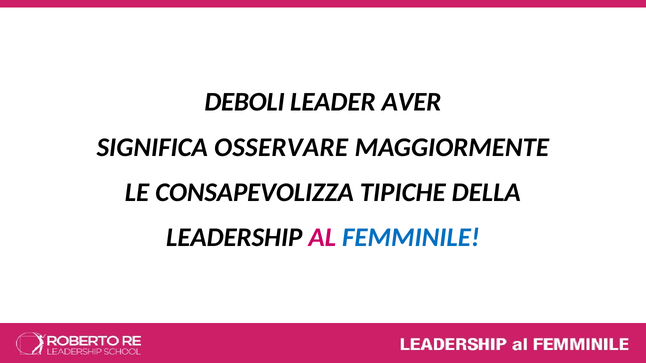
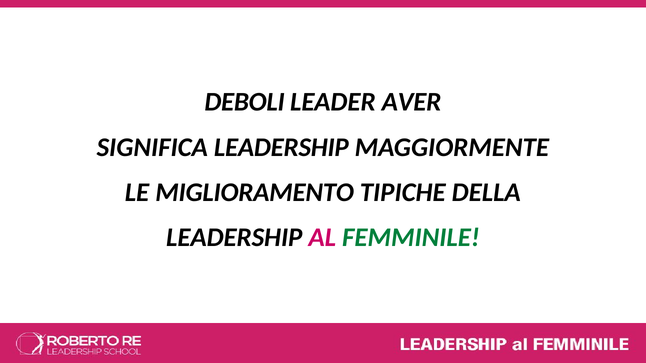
SIGNIFICA OSSERVARE: OSSERVARE -> LEADERSHIP
CONSAPEVOLIZZA: CONSAPEVOLIZZA -> MIGLIORAMENTO
FEMMINILE colour: blue -> green
